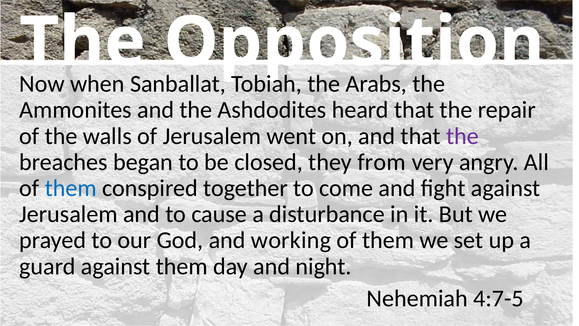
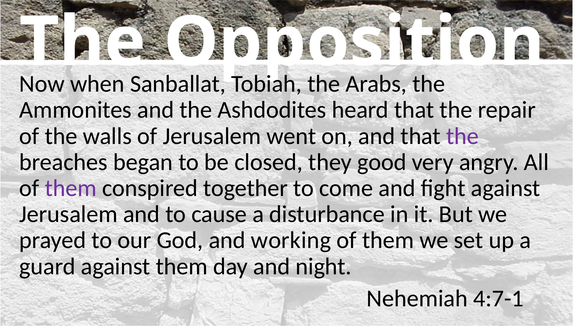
from: from -> good
them at (71, 188) colour: blue -> purple
4:7-5: 4:7-5 -> 4:7-1
